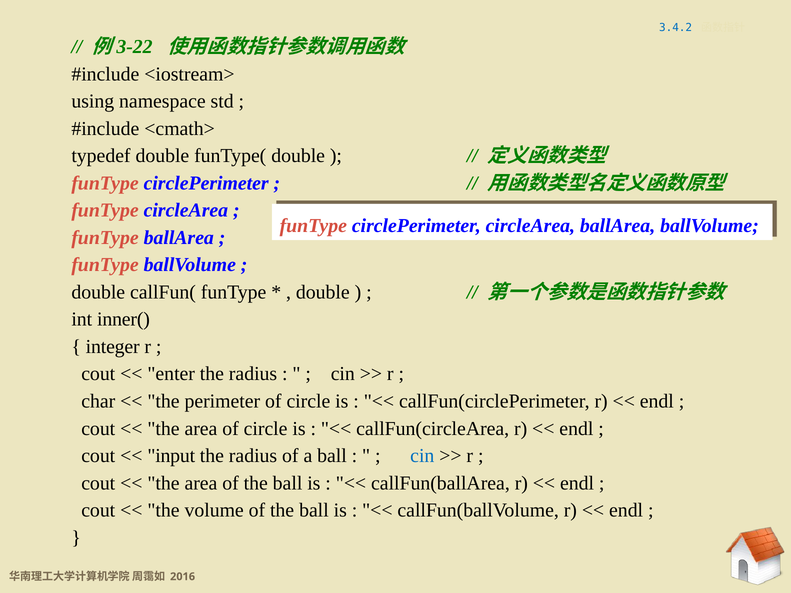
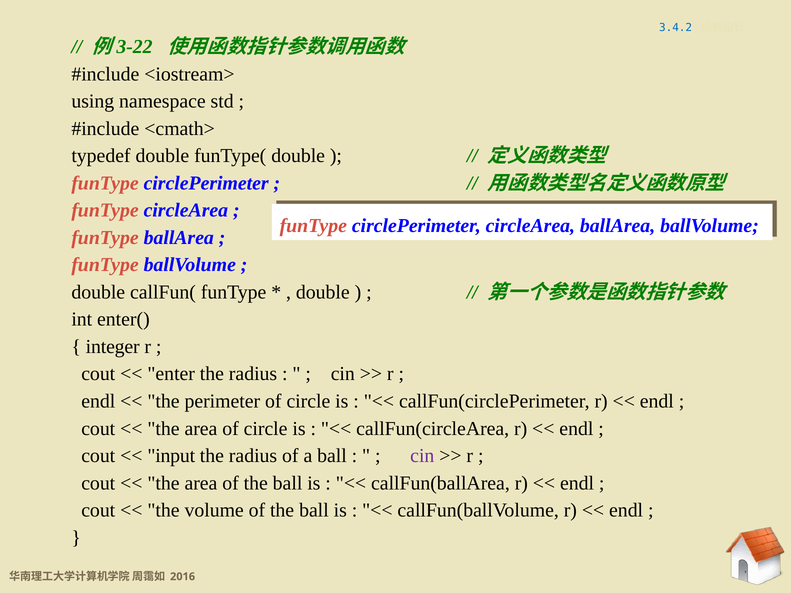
inner(: inner( -> enter(
char at (98, 401): char -> endl
cin at (422, 456) colour: blue -> purple
